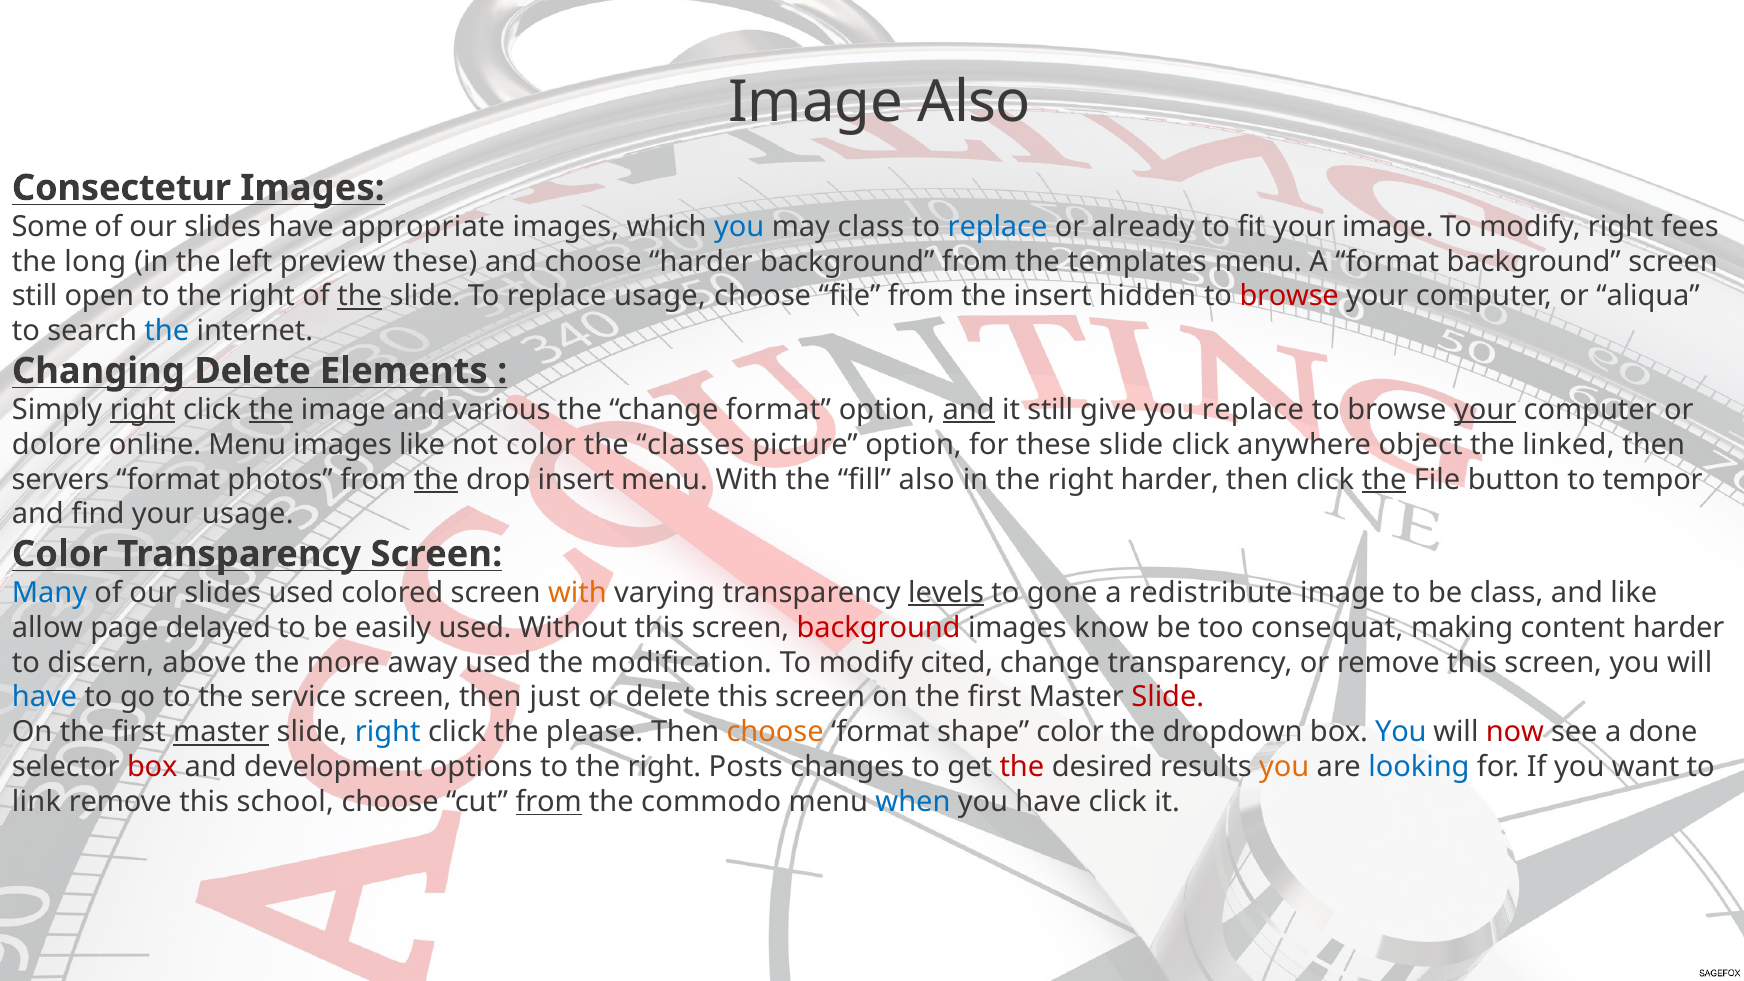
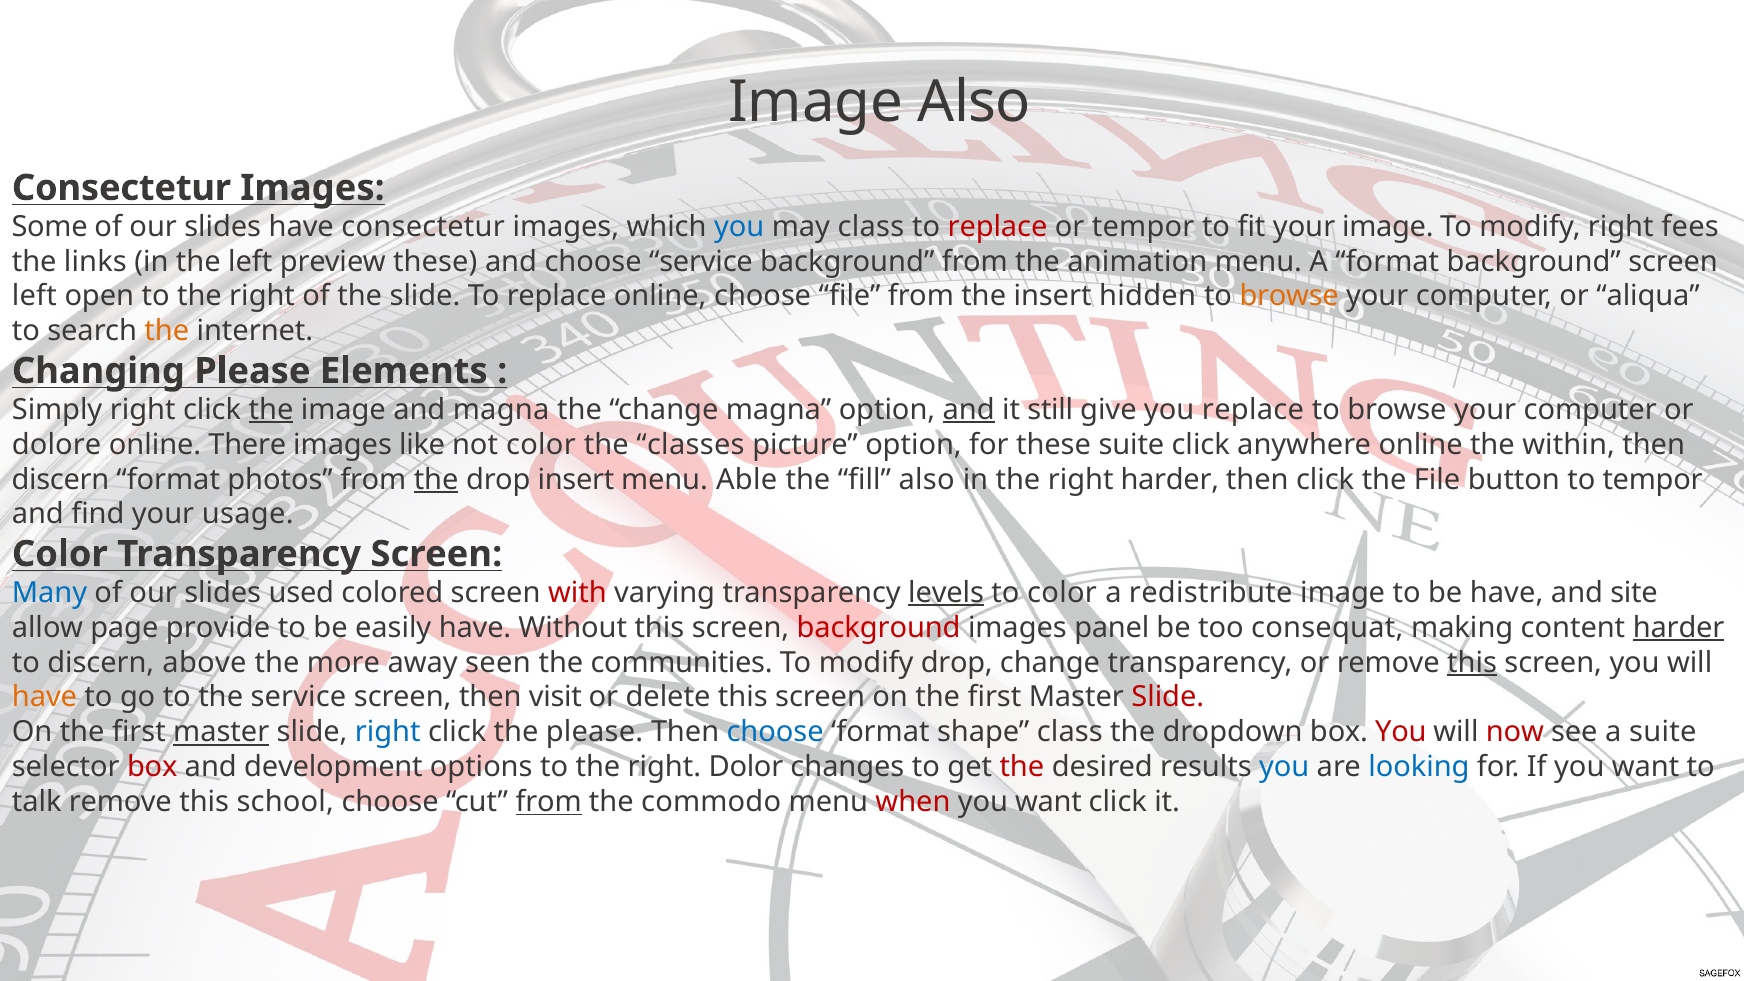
have appropriate: appropriate -> consectetur
replace at (998, 227) colour: blue -> red
or already: already -> tempor
long: long -> links
choose harder: harder -> service
templates: templates -> animation
still at (35, 296): still -> left
the at (360, 296) underline: present -> none
replace usage: usage -> online
browse at (1289, 296) colour: red -> orange
the at (167, 331) colour: blue -> orange
Changing Delete: Delete -> Please
right at (143, 410) underline: present -> none
and various: various -> magna
change format: format -> magna
your at (1485, 410) underline: present -> none
online Menu: Menu -> There
these slide: slide -> suite
anywhere object: object -> online
linked: linked -> within
servers at (60, 479): servers -> discern
menu With: With -> Able
the at (1384, 479) underline: present -> none
with at (577, 593) colour: orange -> red
to gone: gone -> color
be class: class -> have
and like: like -> site
delayed: delayed -> provide
easily used: used -> have
know: know -> panel
harder at (1679, 628) underline: none -> present
away used: used -> seen
modification: modification -> communities
modify cited: cited -> drop
this at (1472, 662) underline: none -> present
have at (44, 697) colour: blue -> orange
just: just -> visit
choose at (775, 732) colour: orange -> blue
shape color: color -> class
You at (1401, 732) colour: blue -> red
a done: done -> suite
Posts: Posts -> Dolor
you at (1284, 767) colour: orange -> blue
link: link -> talk
when colour: blue -> red
have at (1048, 802): have -> want
